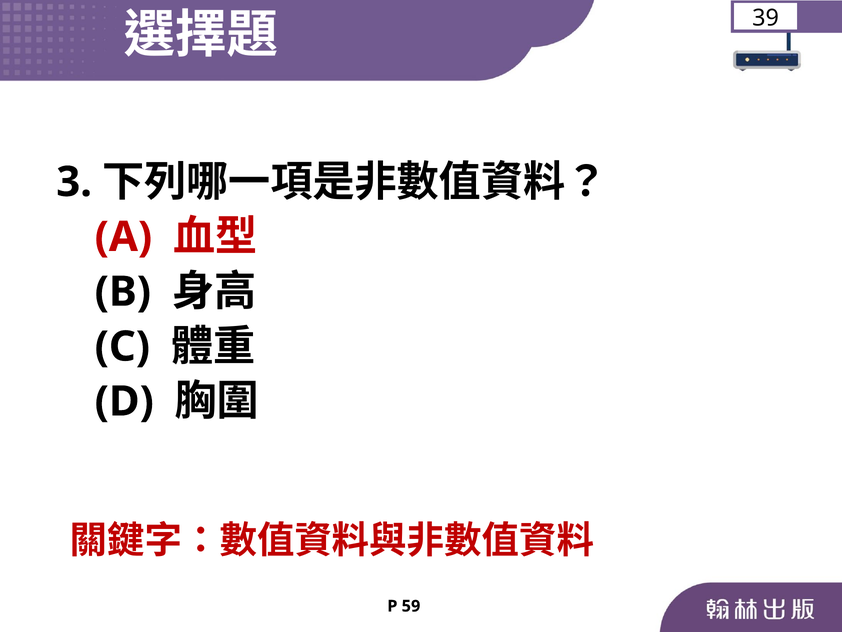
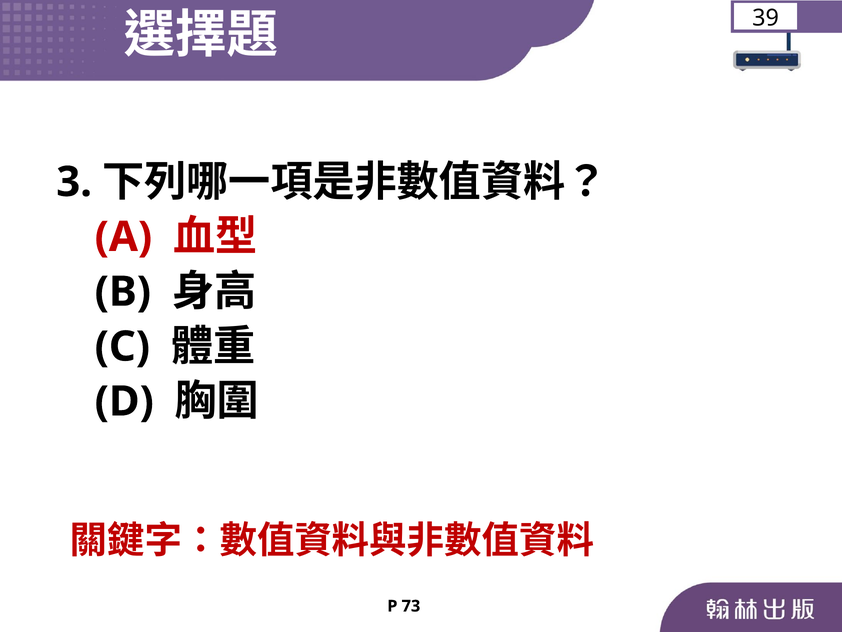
59: 59 -> 73
